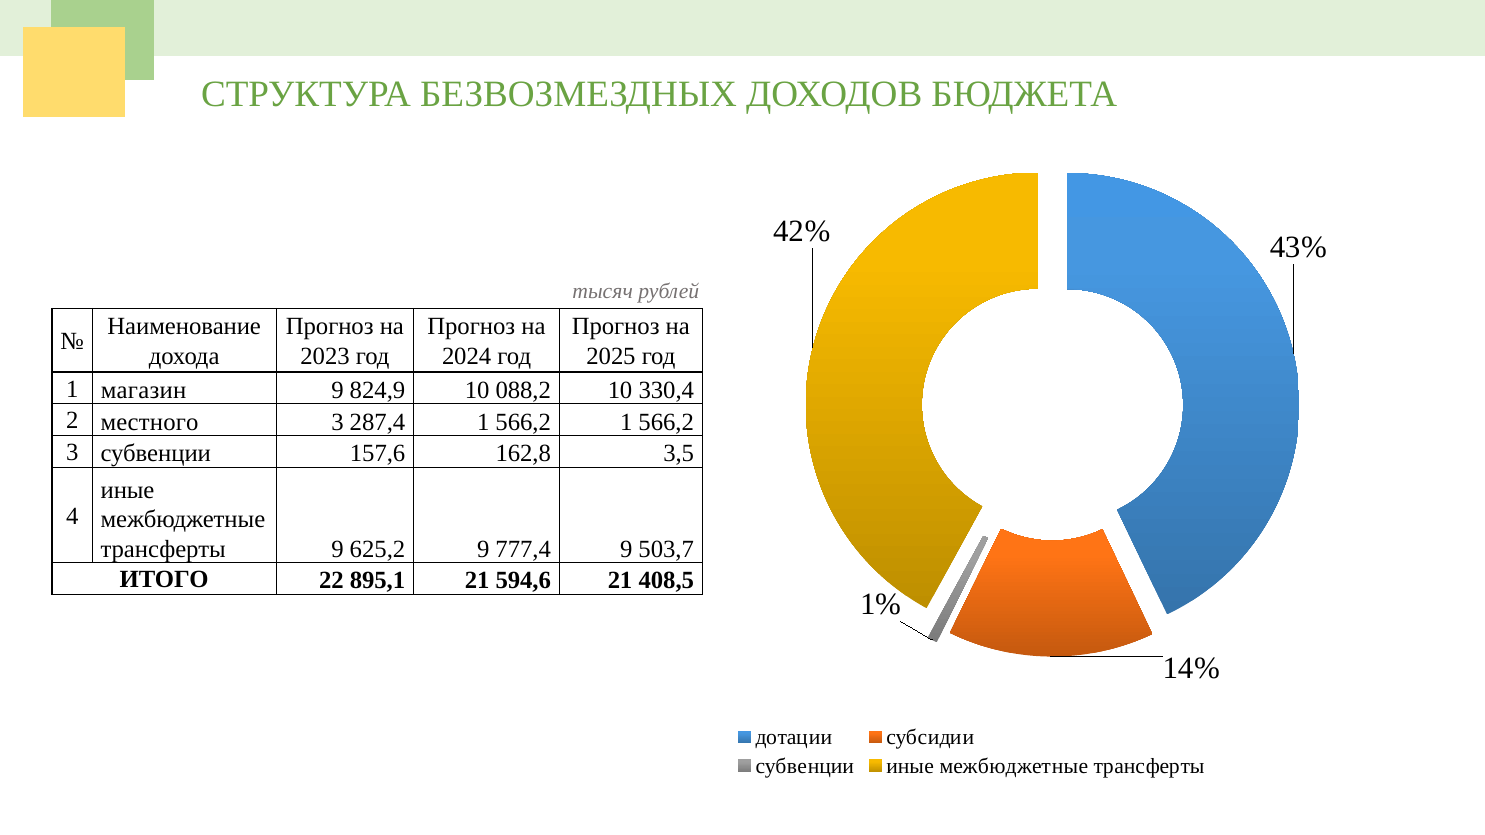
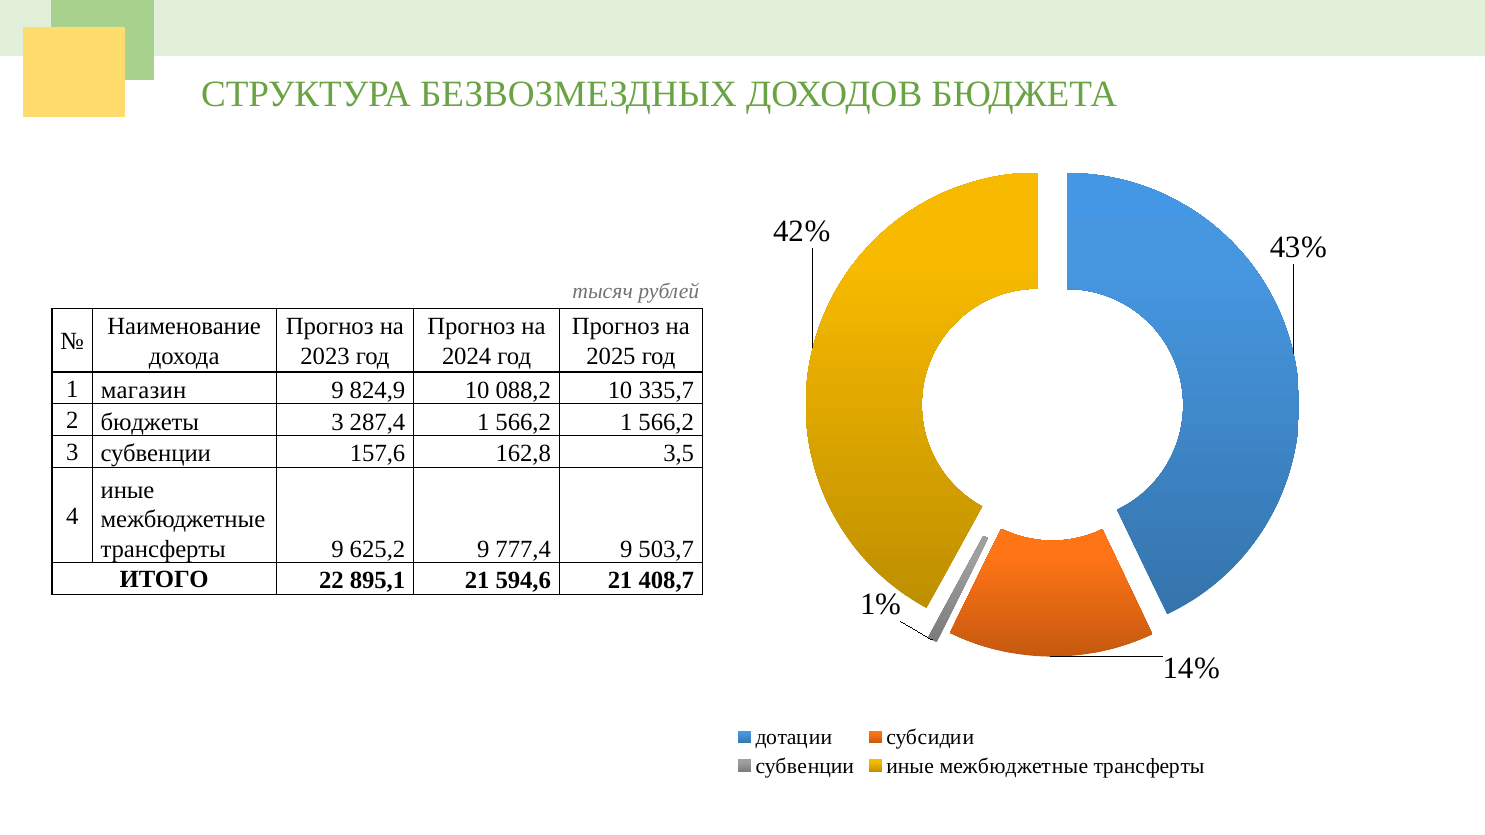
330,4: 330,4 -> 335,7
местного: местного -> бюджеты
408,5: 408,5 -> 408,7
